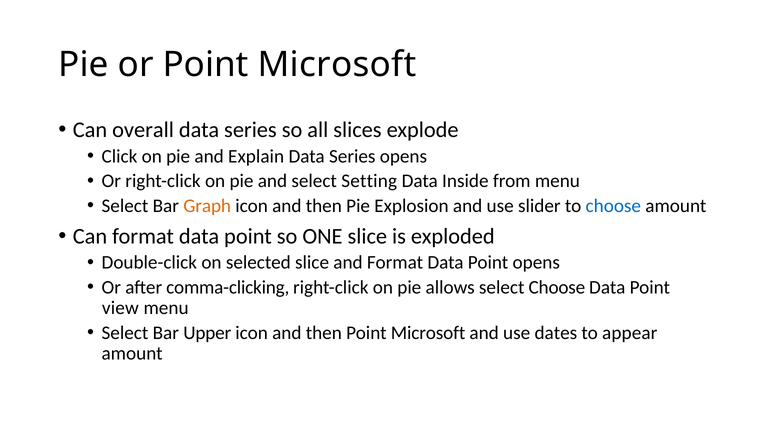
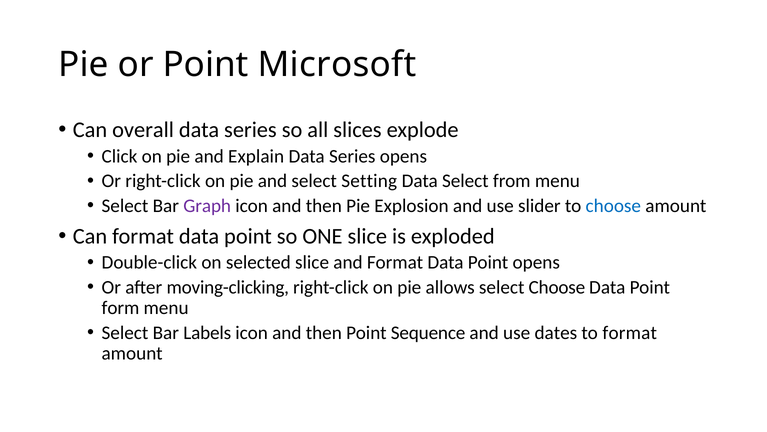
Data Inside: Inside -> Select
Graph colour: orange -> purple
comma-clicking: comma-clicking -> moving-clicking
view: view -> form
Upper: Upper -> Labels
then Point Microsoft: Microsoft -> Sequence
to appear: appear -> format
